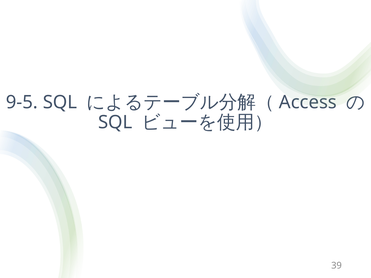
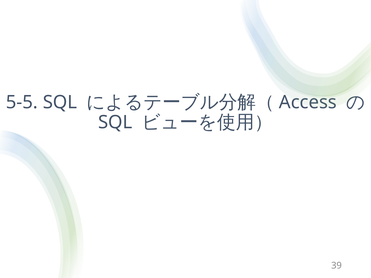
9-5: 9-5 -> 5-5
